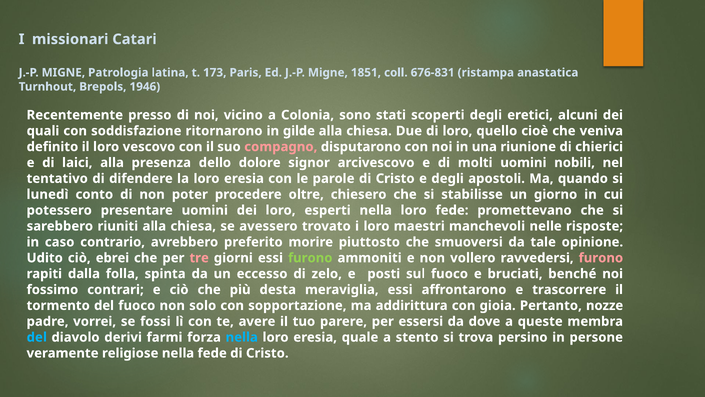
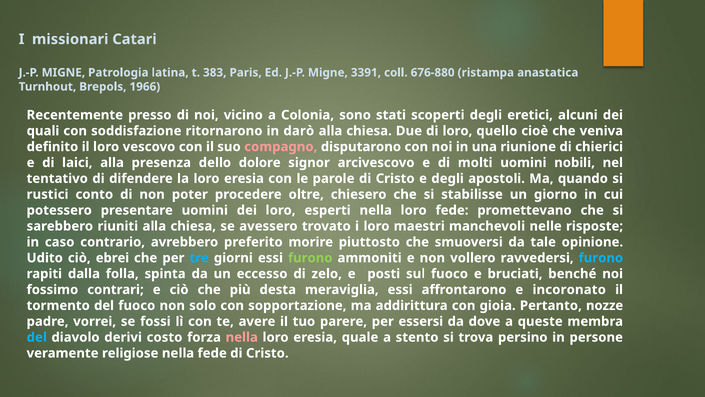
173: 173 -> 383
1851: 1851 -> 3391
676-831: 676-831 -> 676-880
1946: 1946 -> 1966
gilde: gilde -> darò
lunedì: lunedì -> rustici
tre colour: pink -> light blue
furono at (601, 258) colour: pink -> light blue
trascorrere: trascorrere -> incoronato
farmi: farmi -> costo
nella at (242, 337) colour: light blue -> pink
